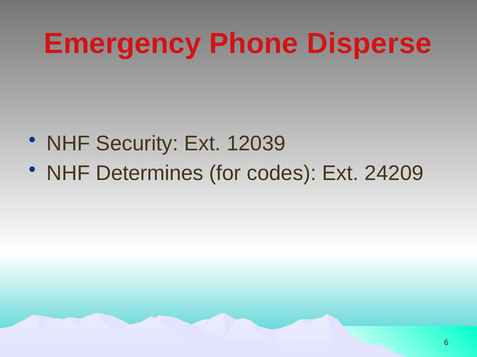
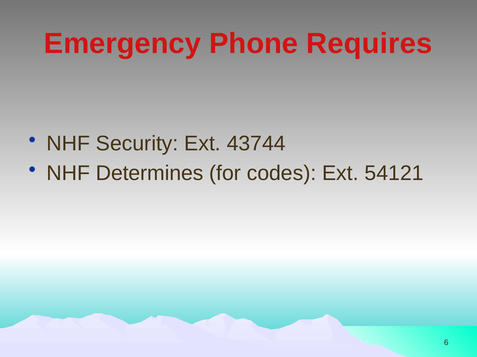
Disperse: Disperse -> Requires
12039: 12039 -> 43744
24209: 24209 -> 54121
